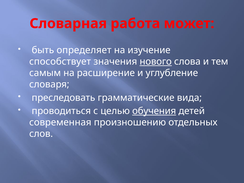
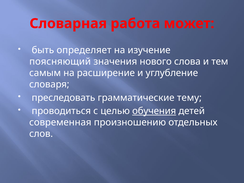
способствует: способствует -> поясняющий
нового underline: present -> none
вида: вида -> тему
